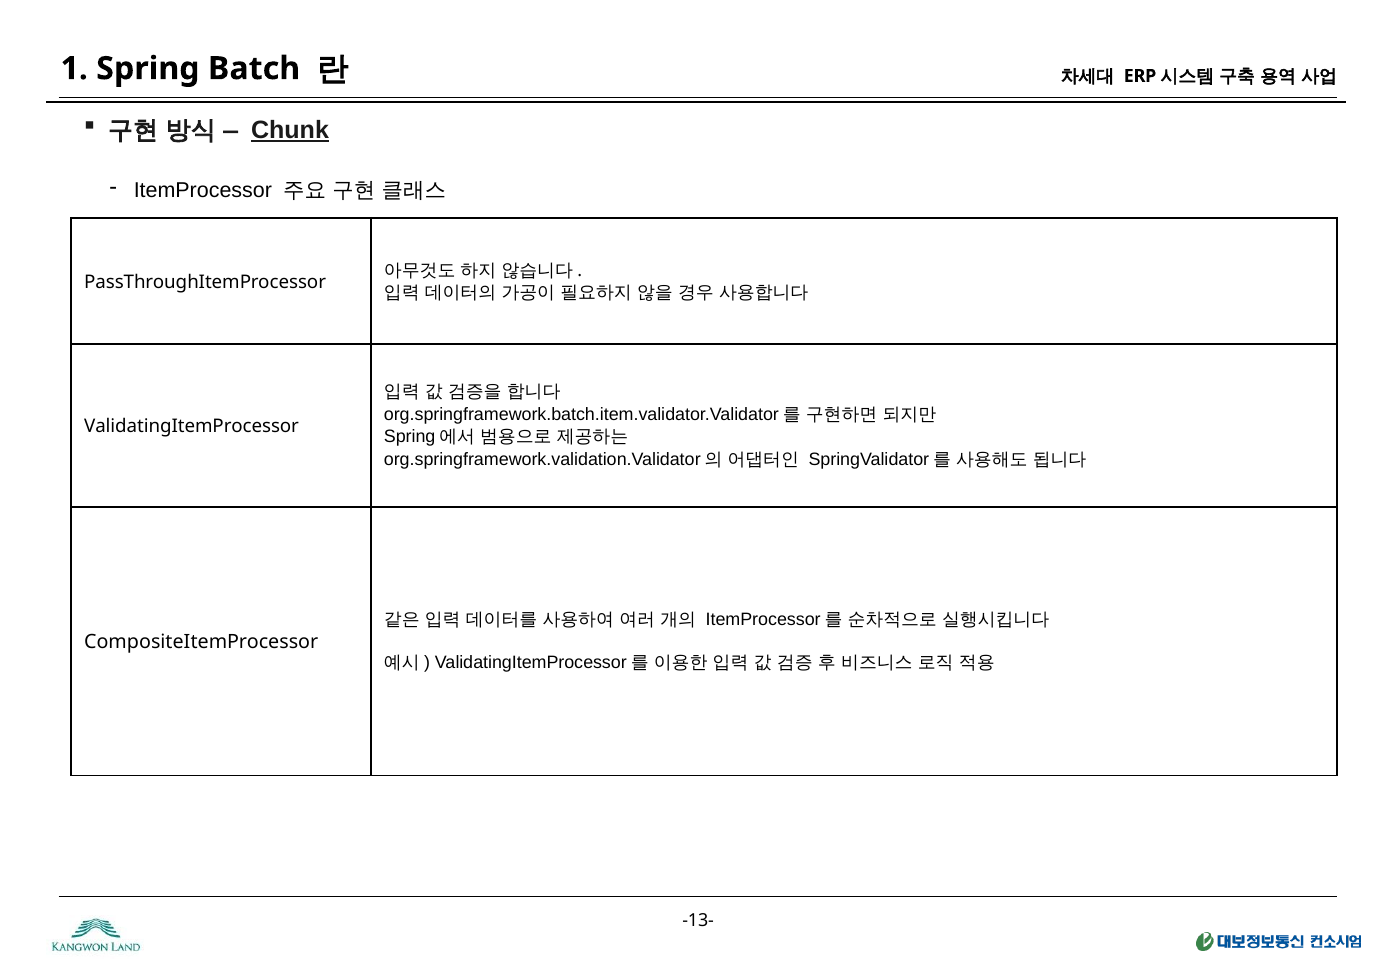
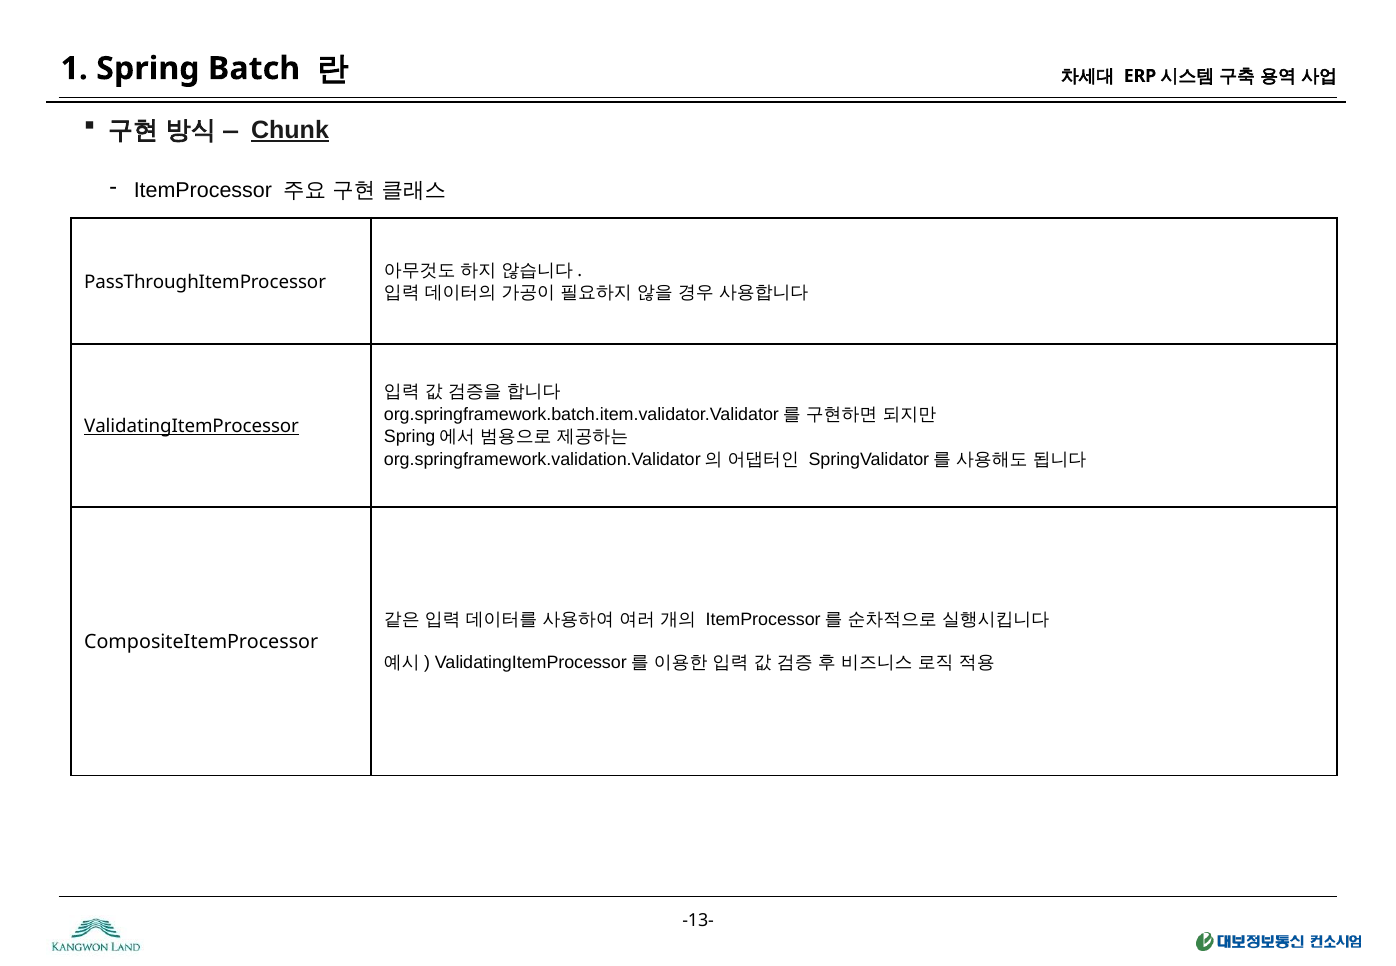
ValidatingItemProcessor underline: none -> present
